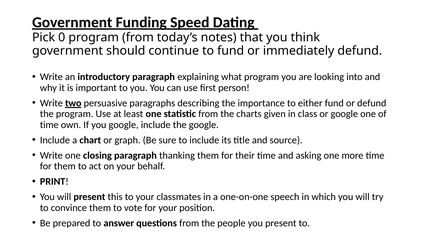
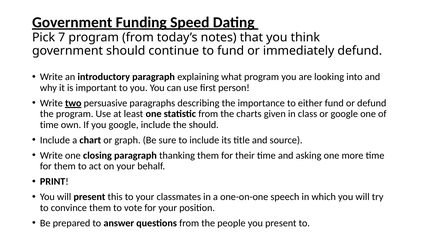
0: 0 -> 7
the google: google -> should
